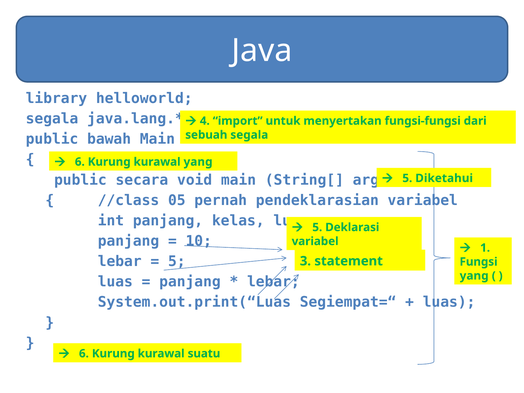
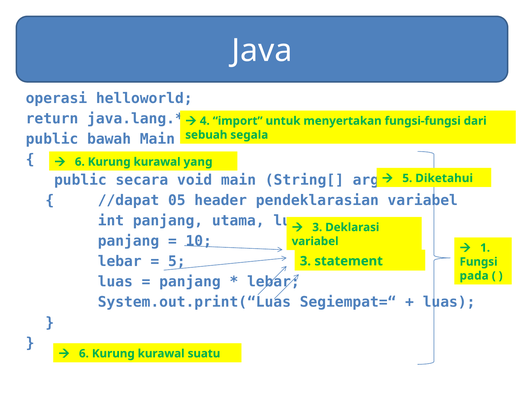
library: library -> operasi
segala at (52, 119): segala -> return
//class: //class -> //dapat
pernah: pernah -> header
kelas: kelas -> utama
5 at (317, 227): 5 -> 3
yang at (474, 276): yang -> pada
